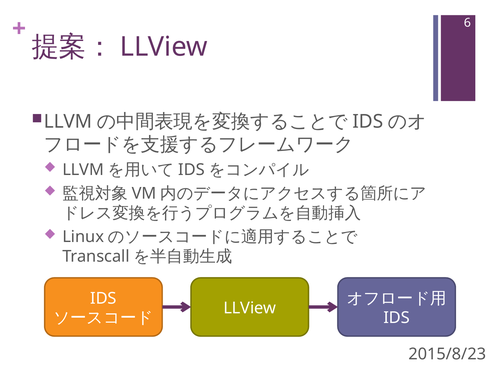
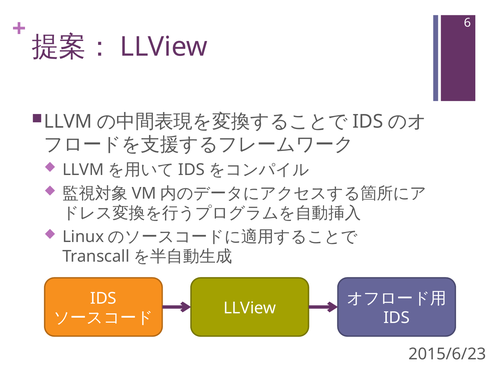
2015/8/23: 2015/8/23 -> 2015/6/23
